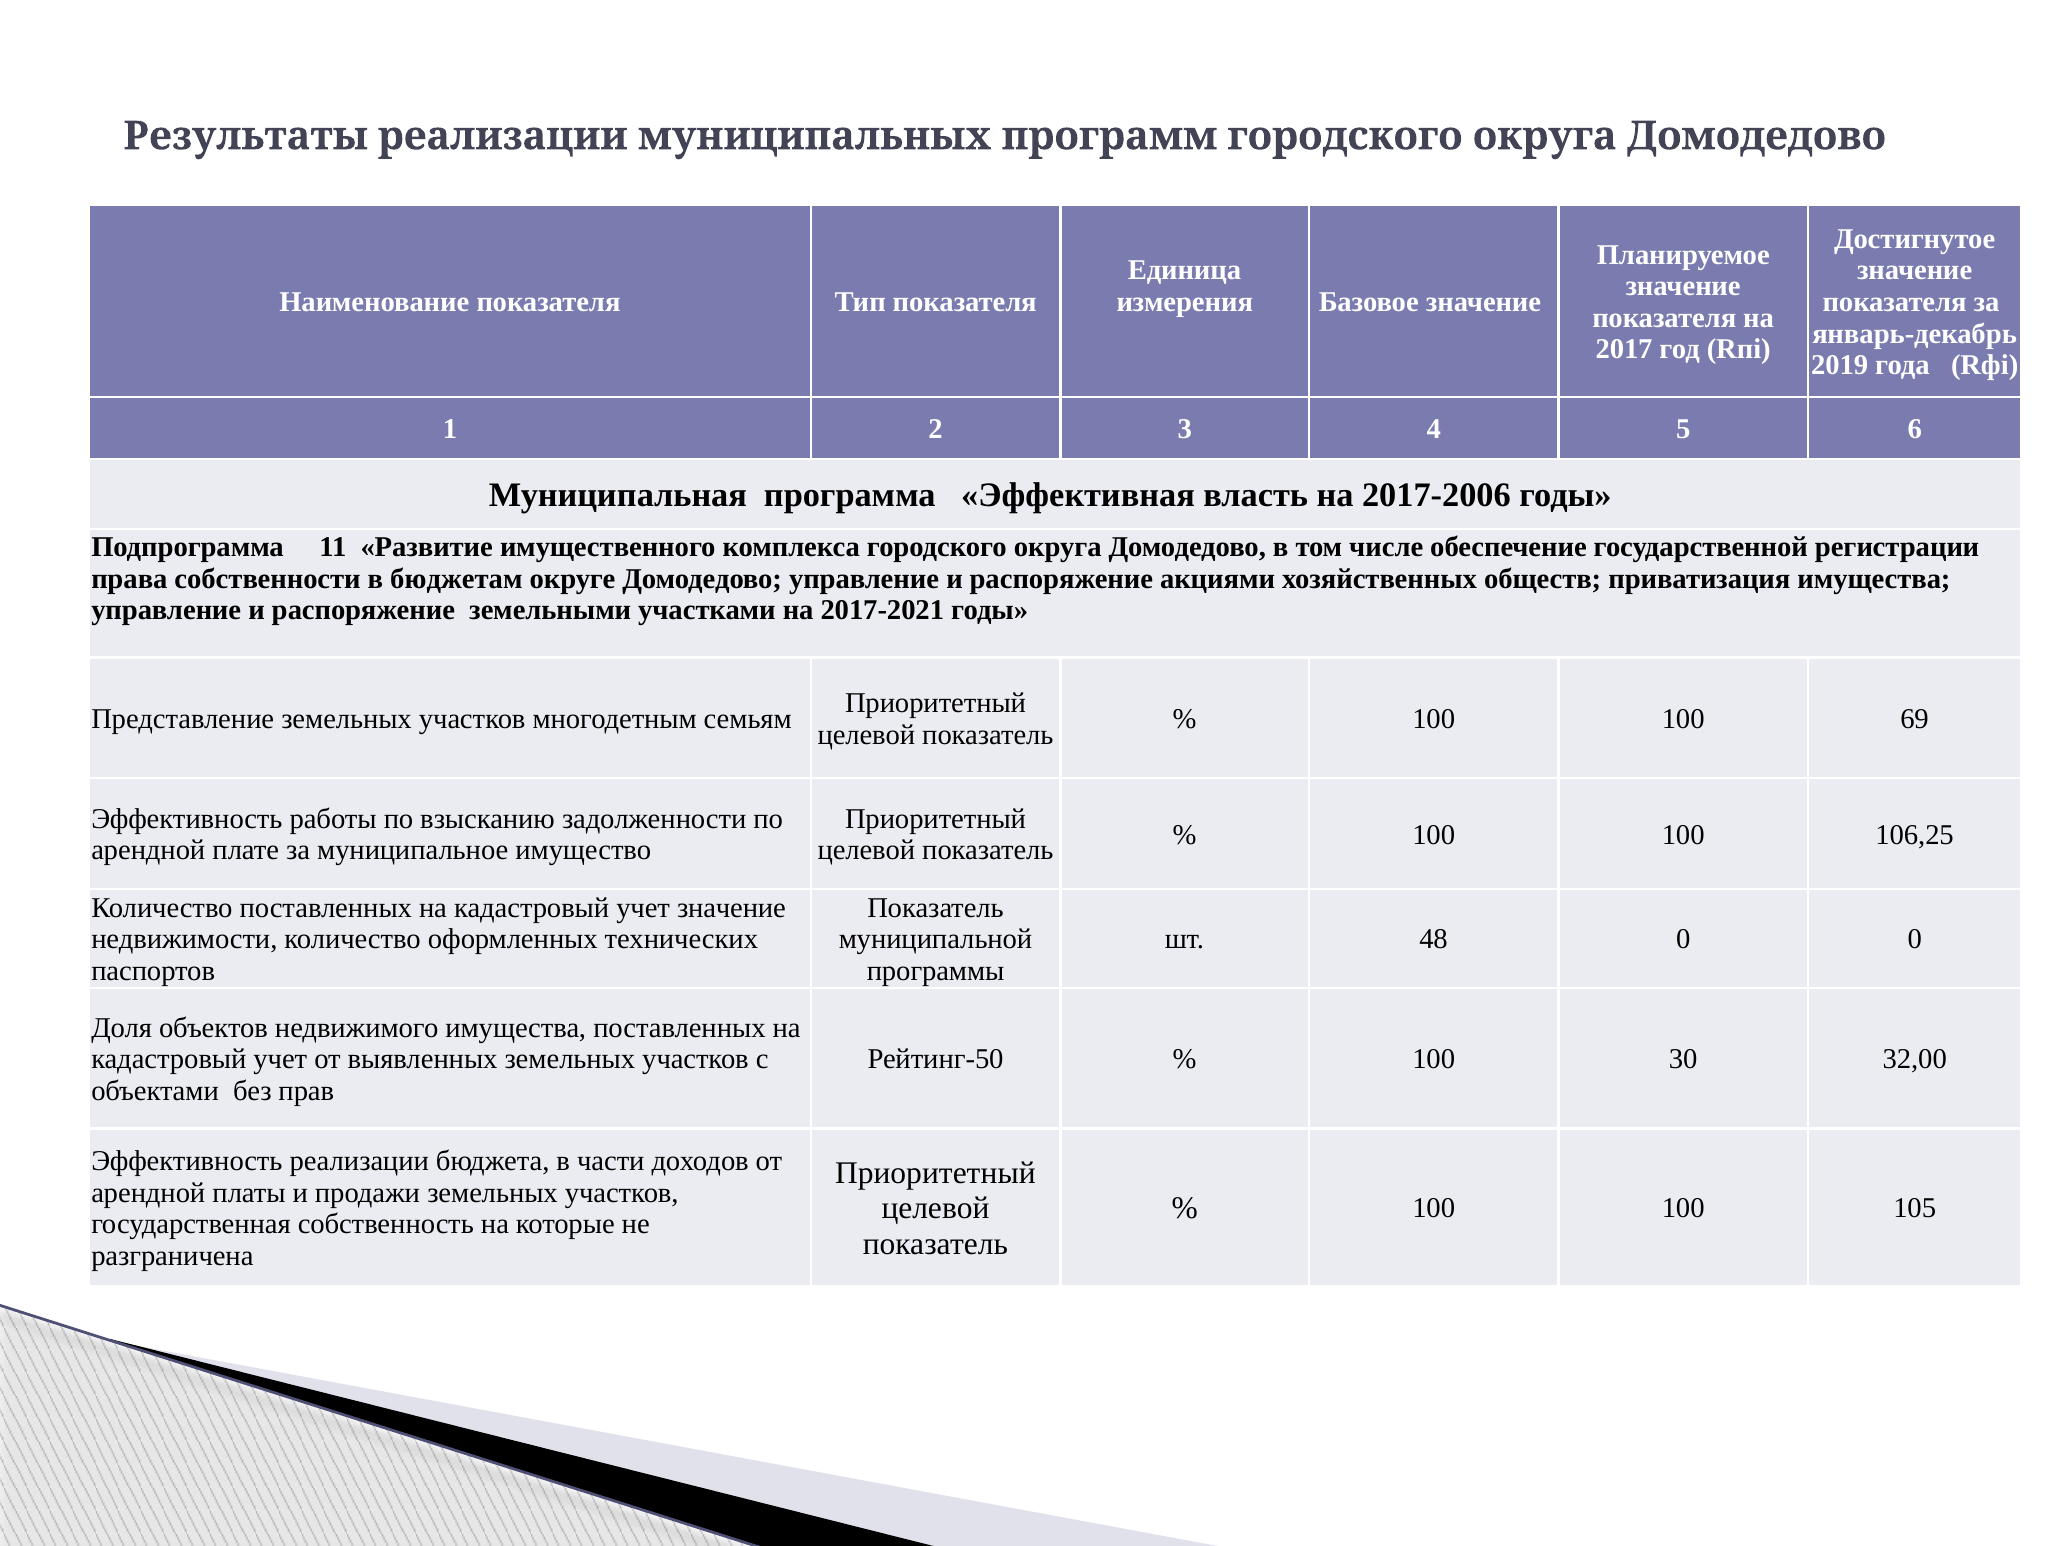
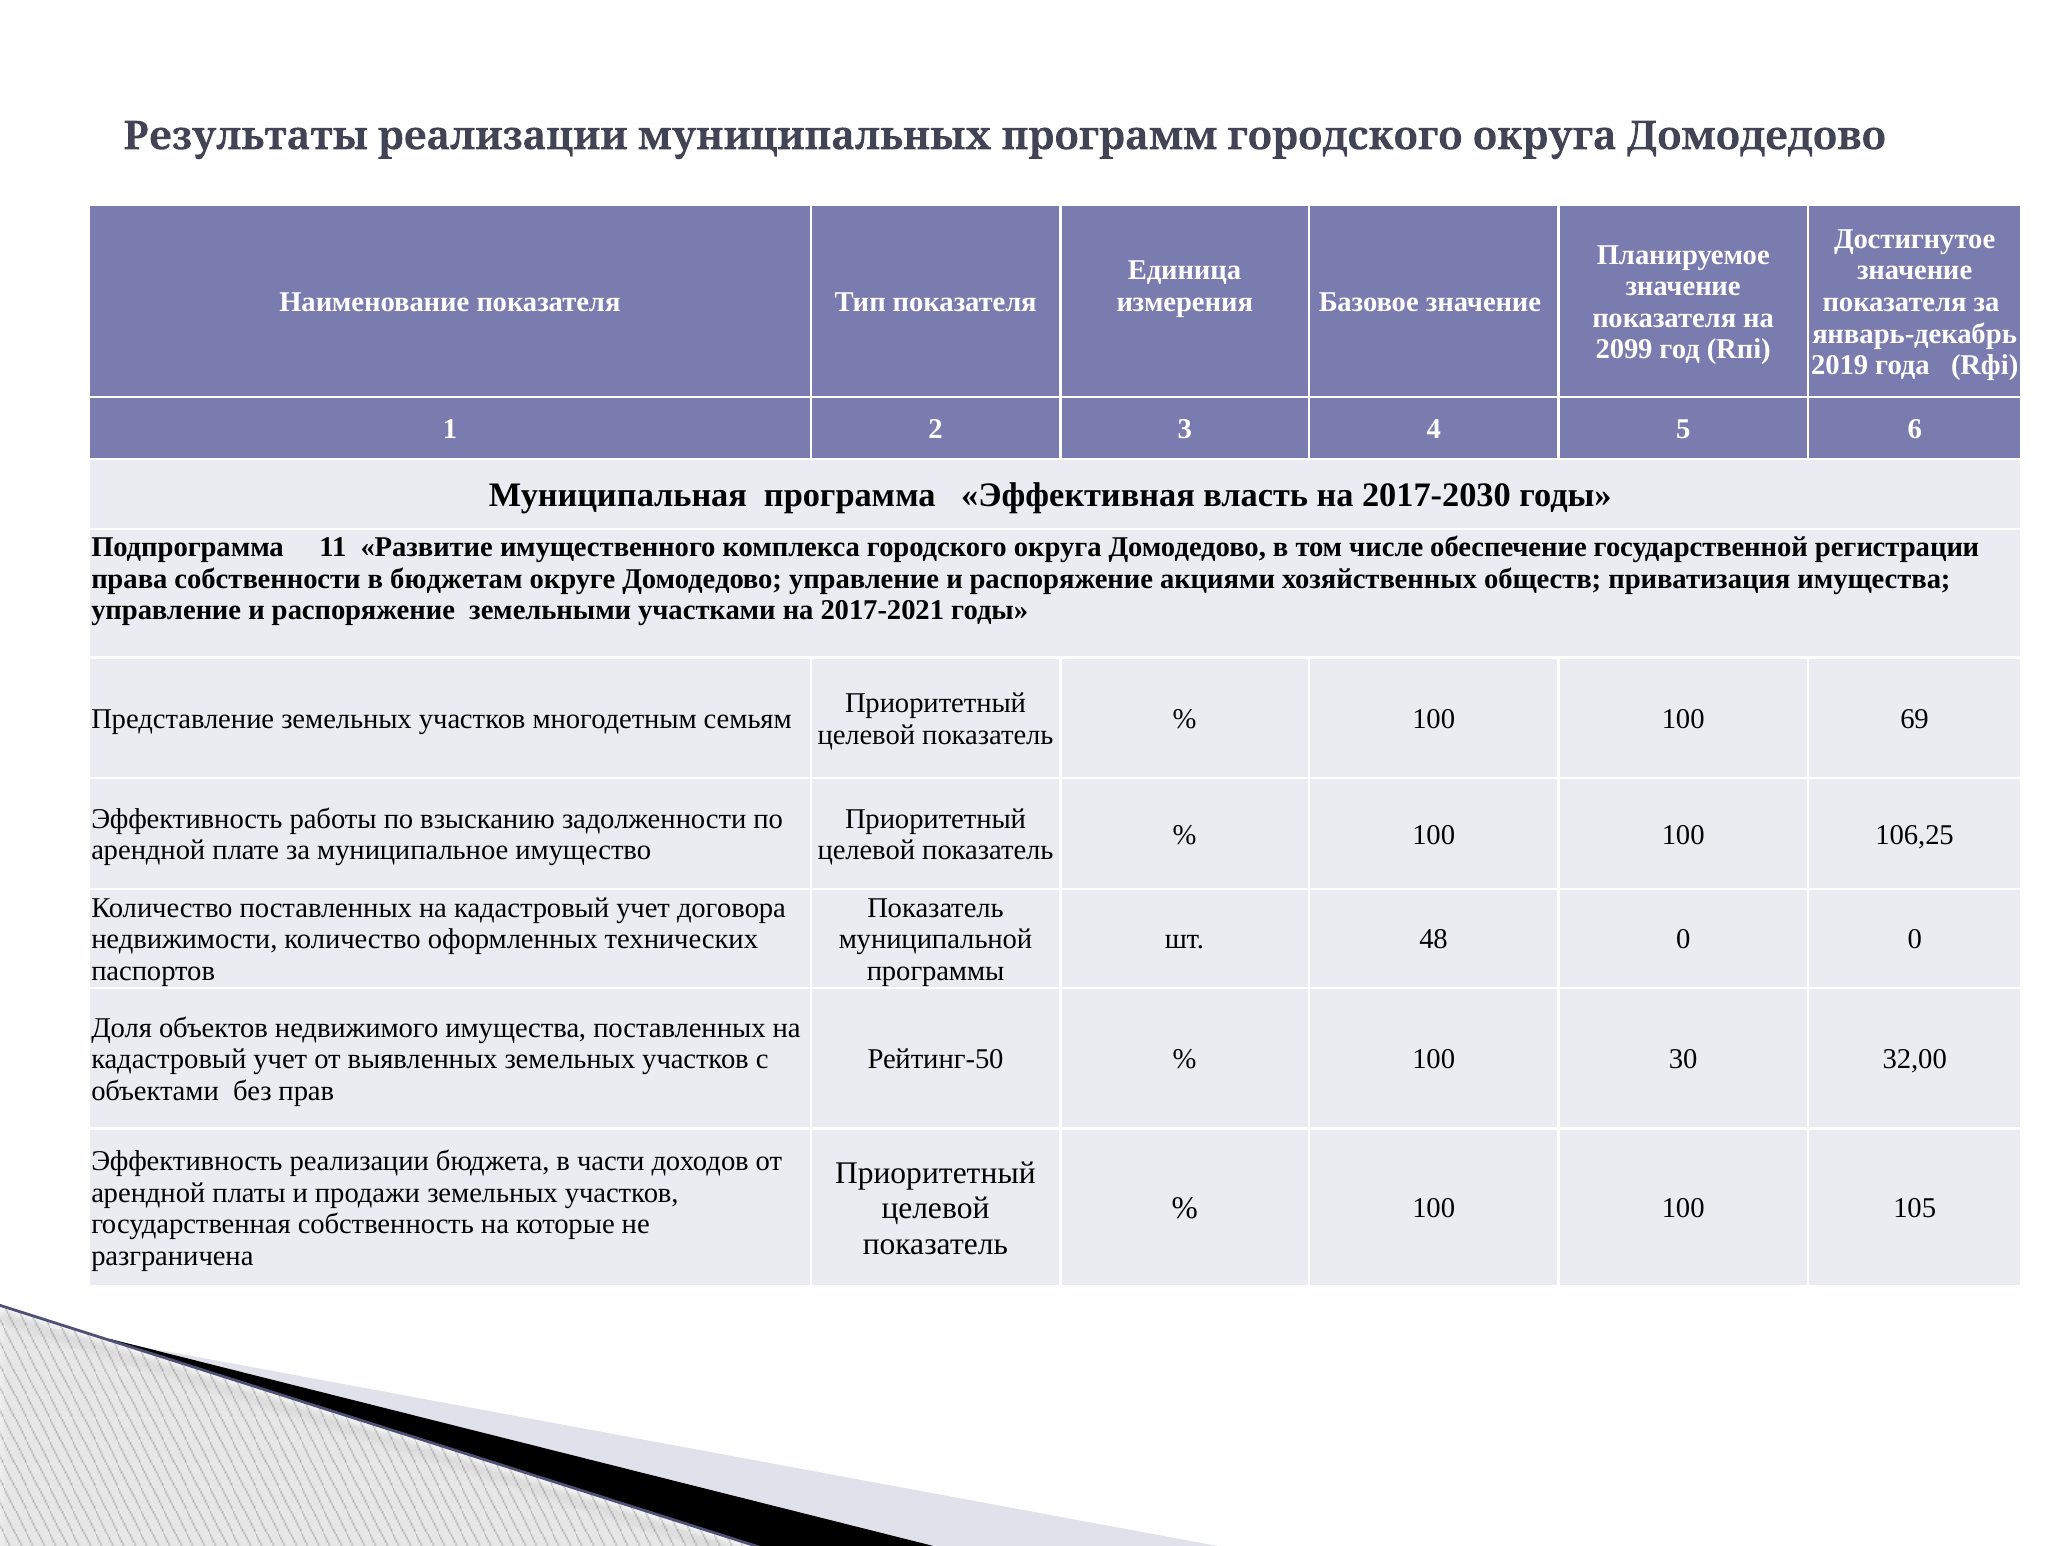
2017: 2017 -> 2099
2017-2006: 2017-2006 -> 2017-2030
учет значение: значение -> договора
